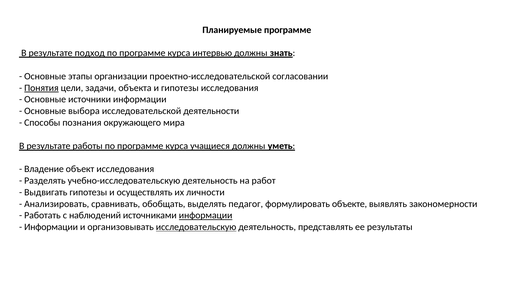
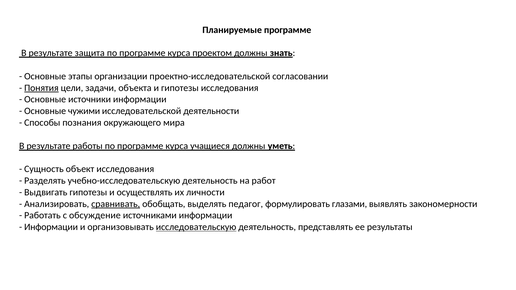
подход: подход -> защита
интервью: интервью -> проектом
выбора: выбора -> чужими
Владение: Владение -> Сущность
сравнивать underline: none -> present
объекте: объекте -> глазами
наблюдений: наблюдений -> обсуждение
информации at (206, 216) underline: present -> none
